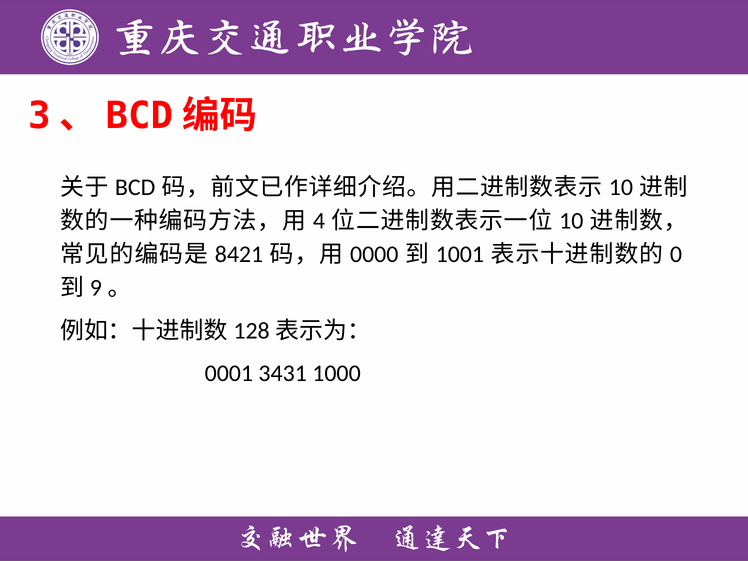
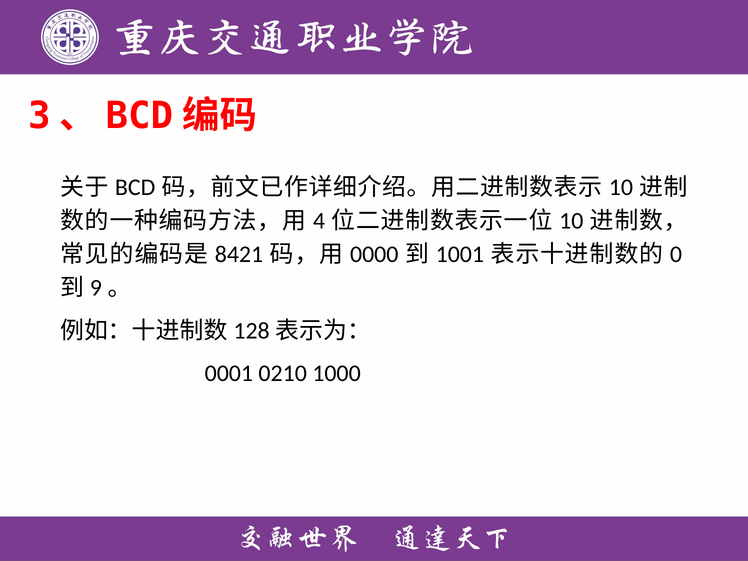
3431: 3431 -> 0210
